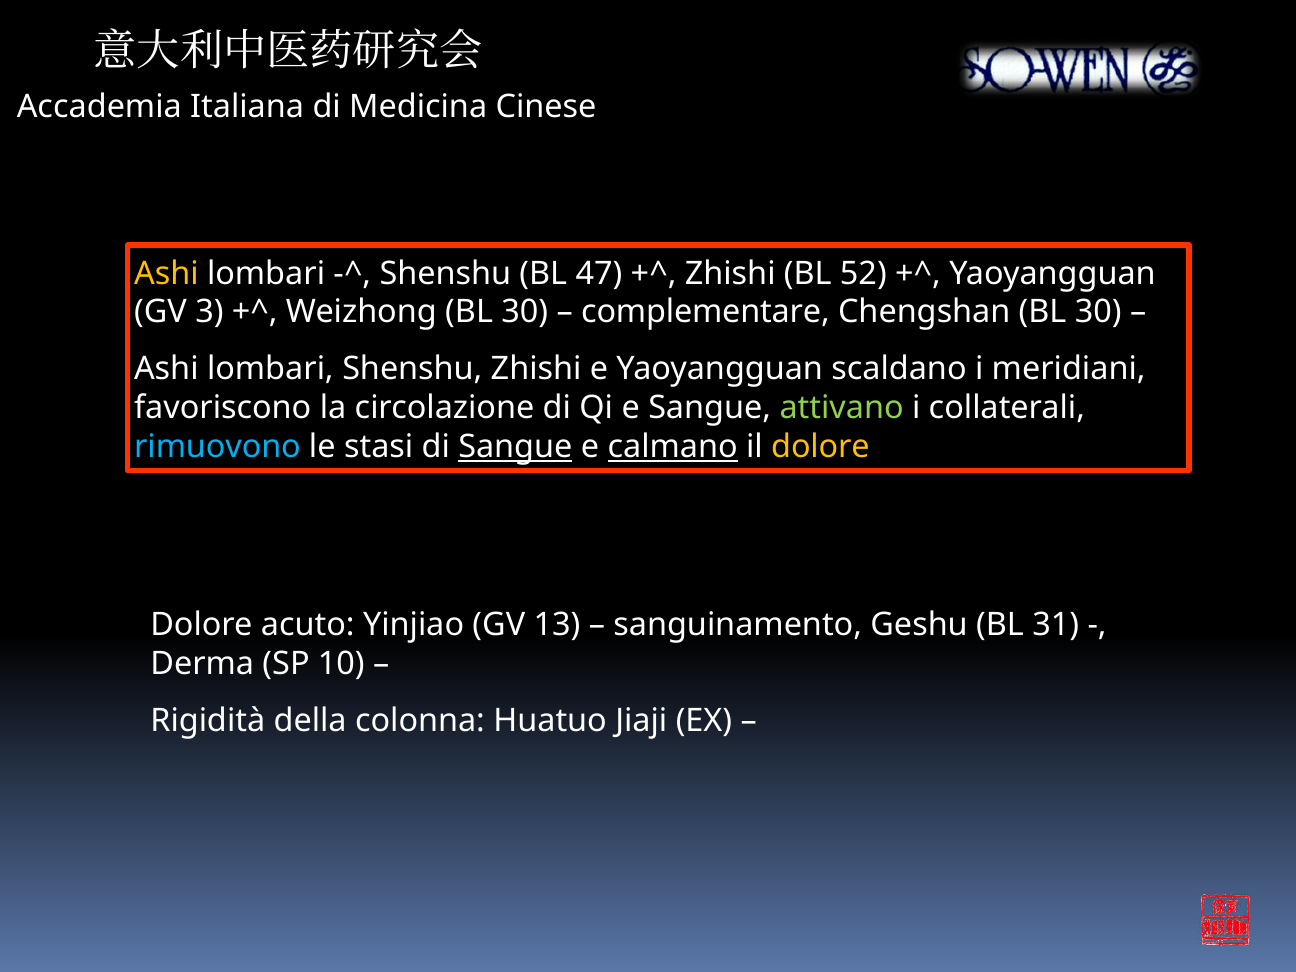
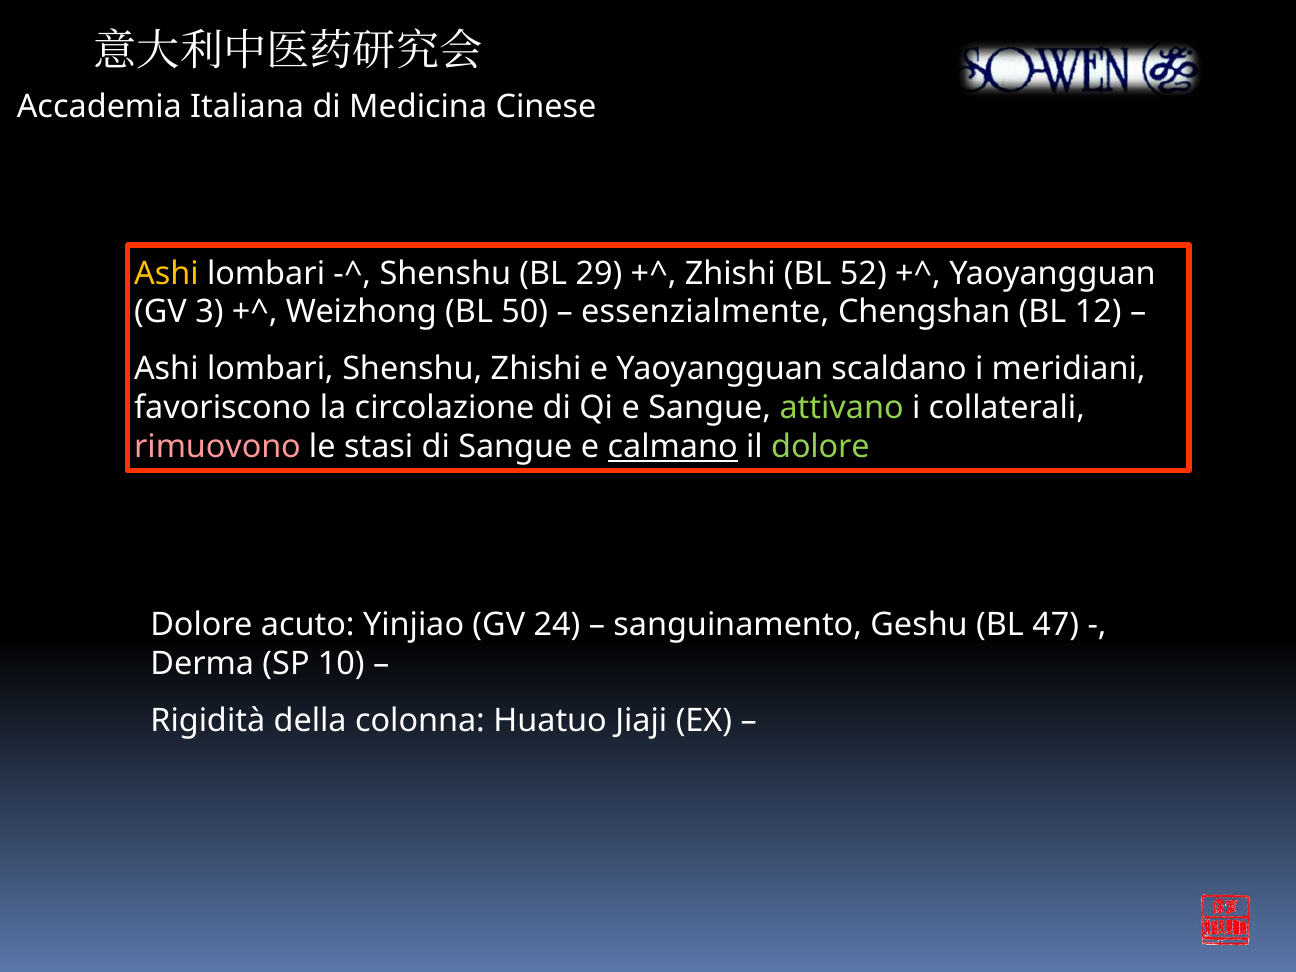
47: 47 -> 29
Weizhong BL 30: 30 -> 50
complementare: complementare -> essenzialmente
Chengshan BL 30: 30 -> 12
rimuovono colour: light blue -> pink
Sangue at (515, 447) underline: present -> none
dolore at (820, 447) colour: yellow -> light green
13: 13 -> 24
31: 31 -> 47
